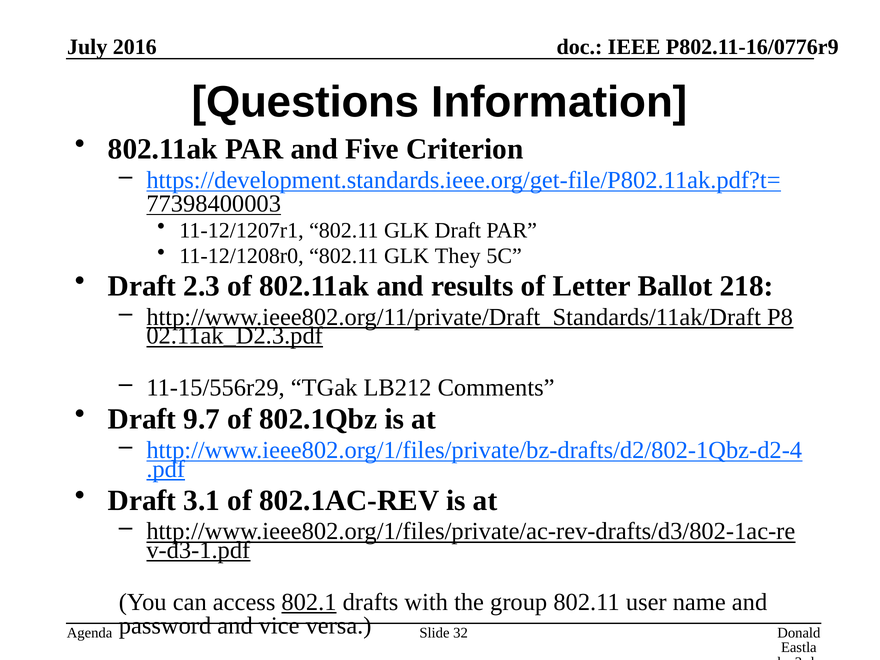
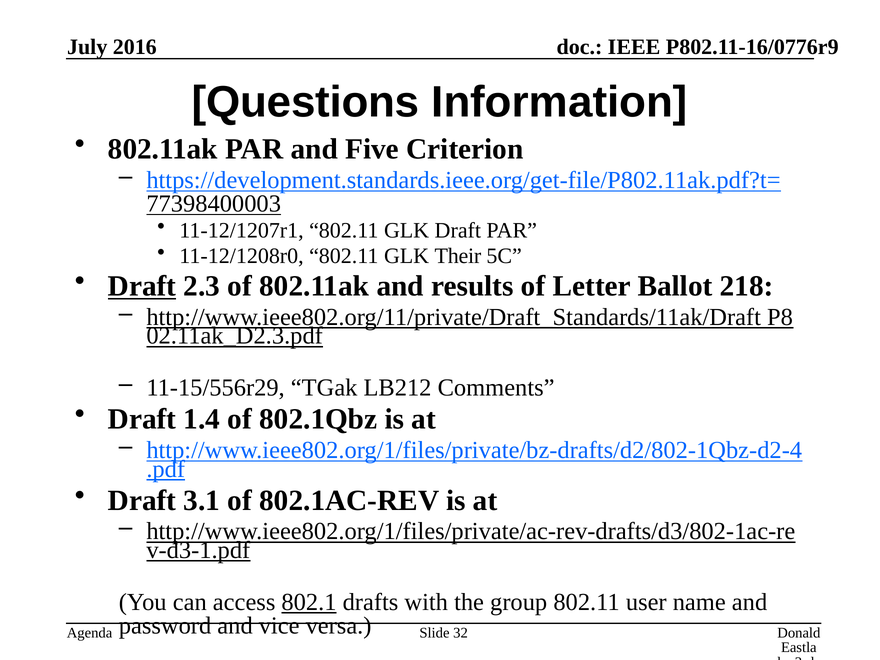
They: They -> Their
Draft at (142, 286) underline: none -> present
9.7: 9.7 -> 1.4
